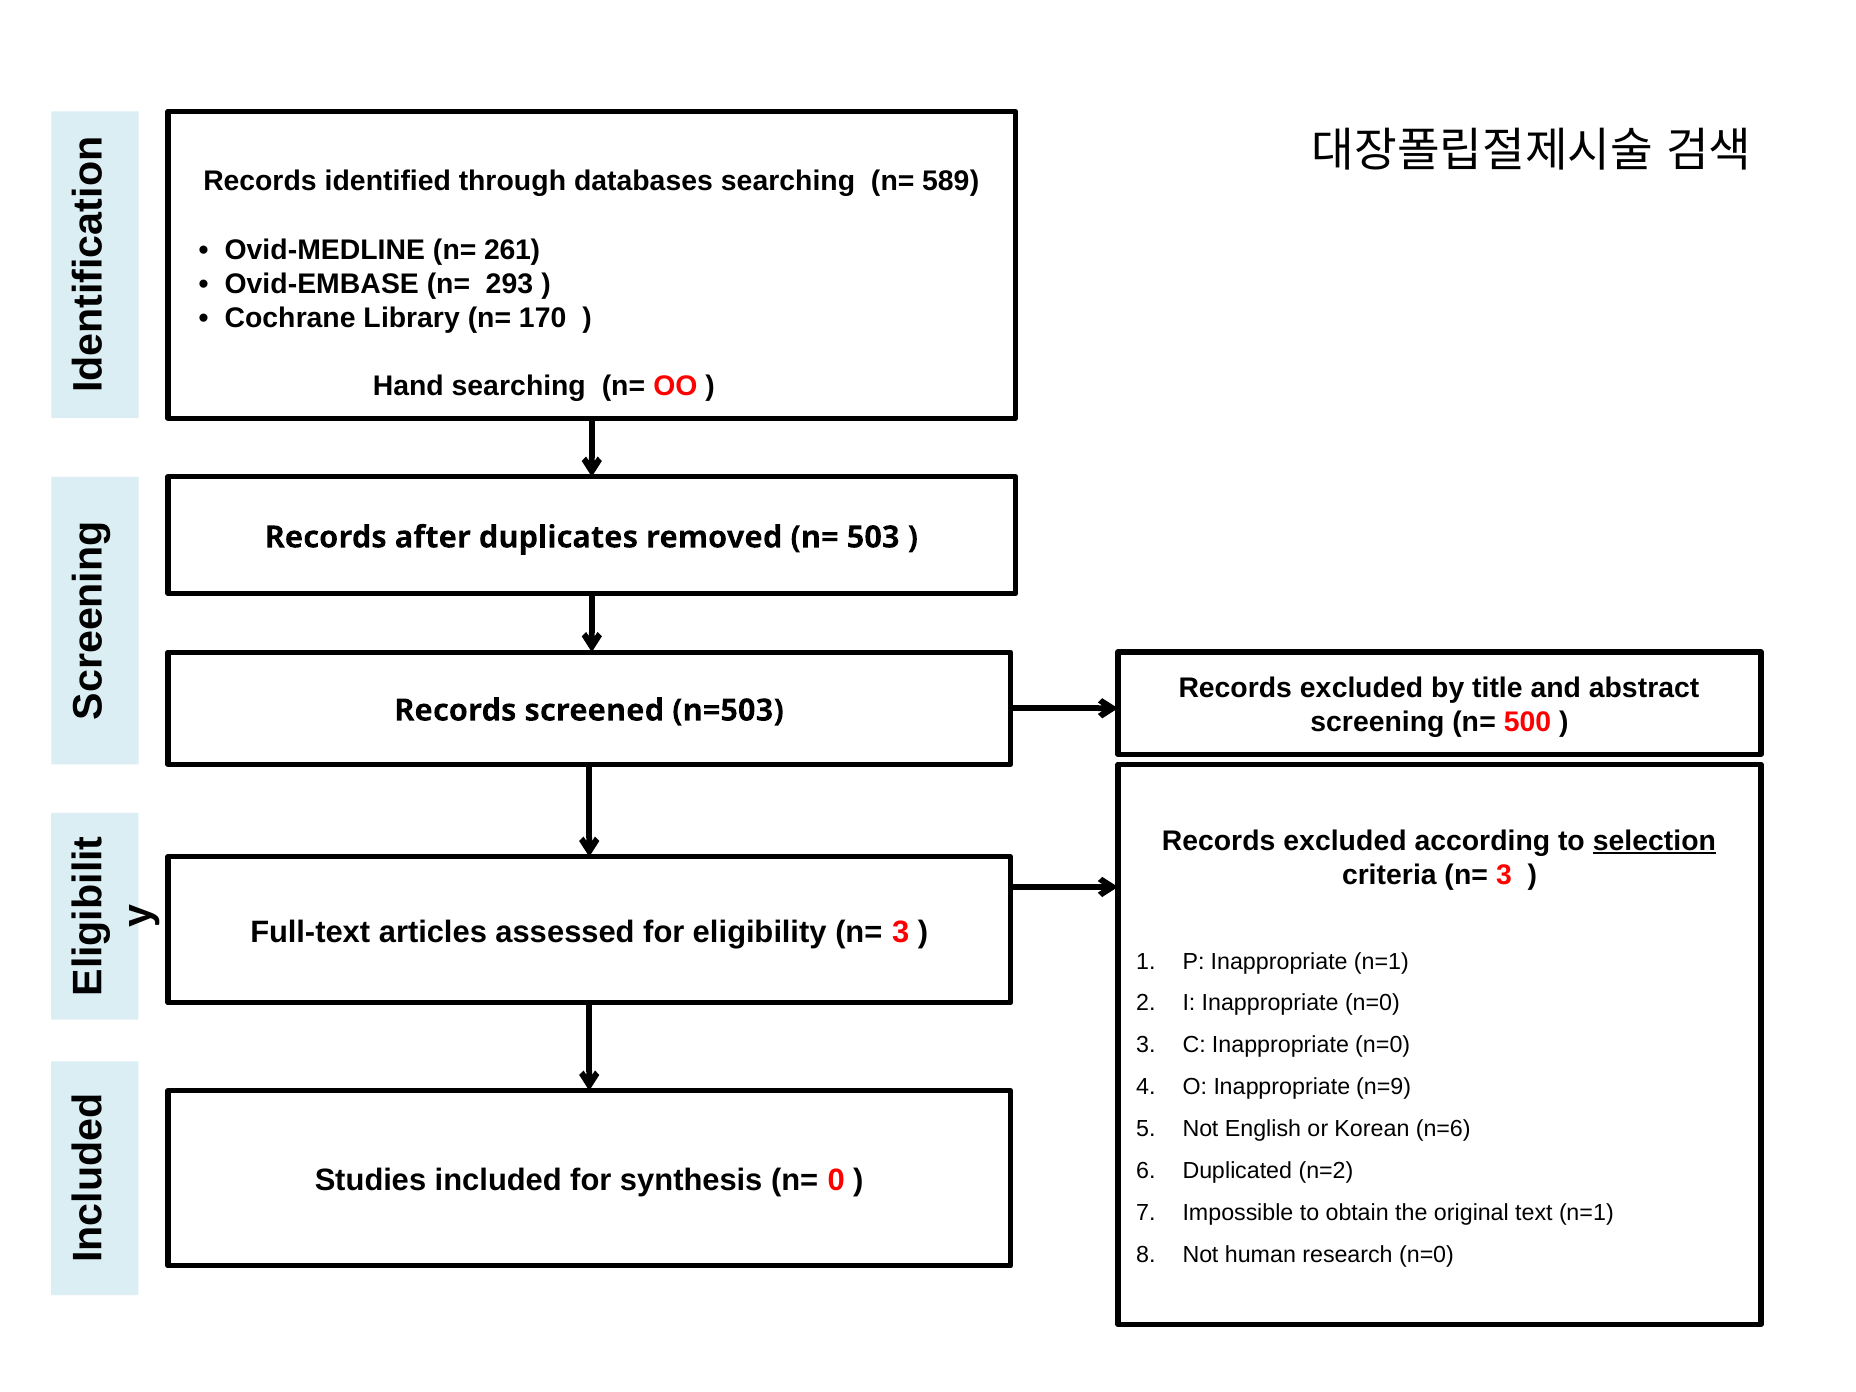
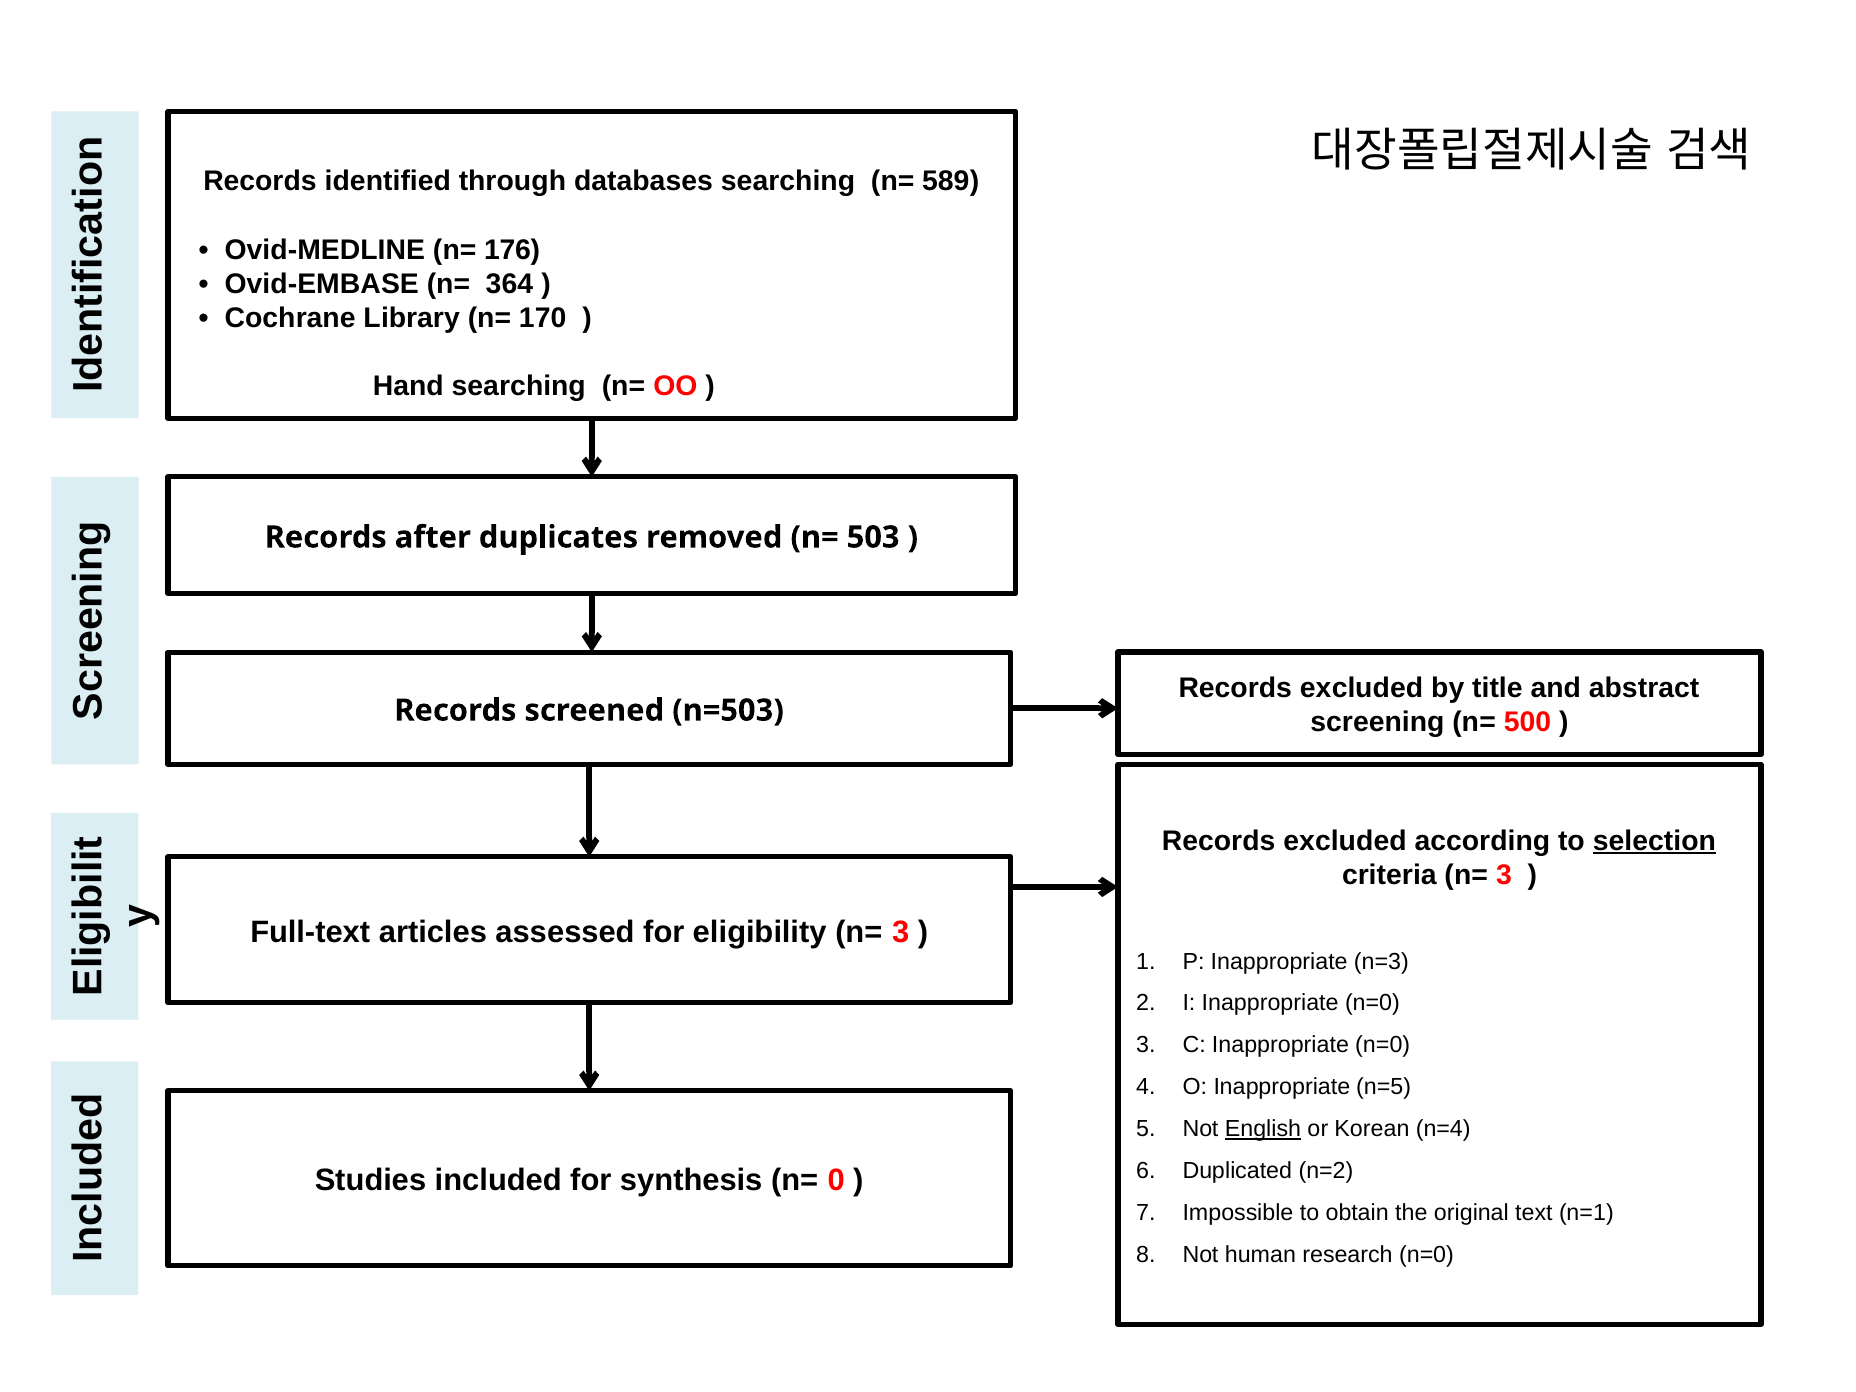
261: 261 -> 176
293: 293 -> 364
Inappropriate n=1: n=1 -> n=3
n=9: n=9 -> n=5
English underline: none -> present
n=6: n=6 -> n=4
